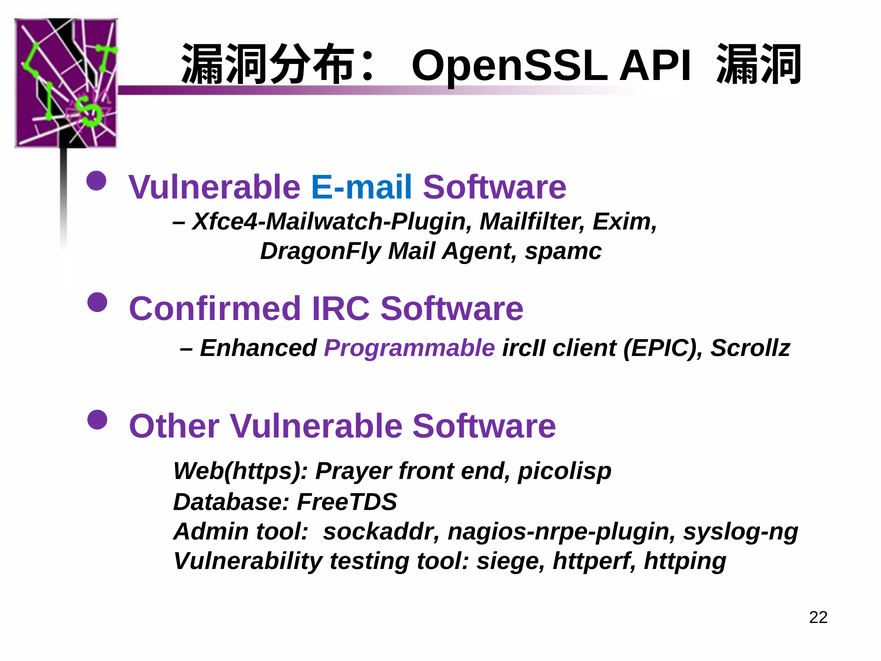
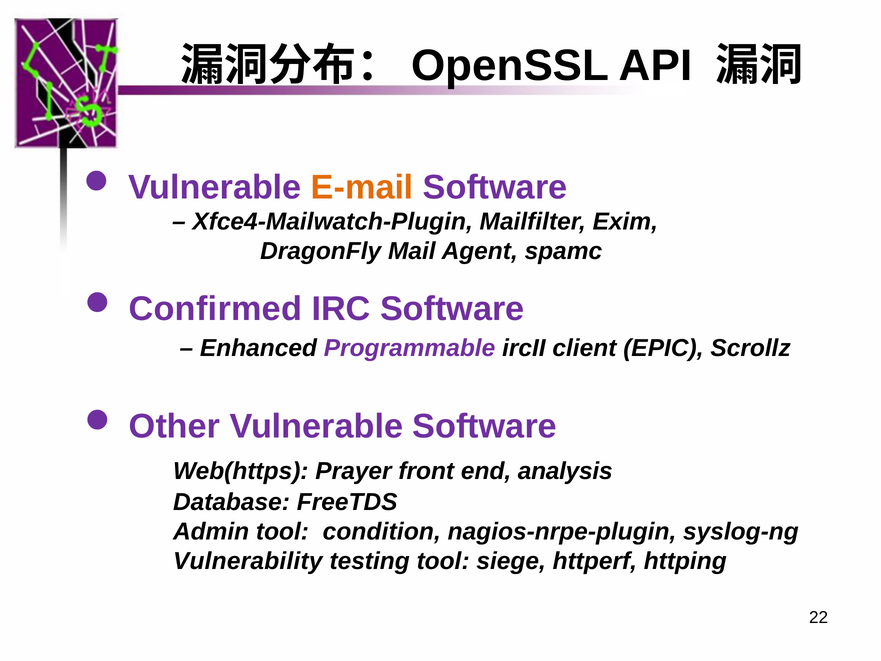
E-mail colour: blue -> orange
picolisp: picolisp -> analysis
sockaddr: sockaddr -> condition
